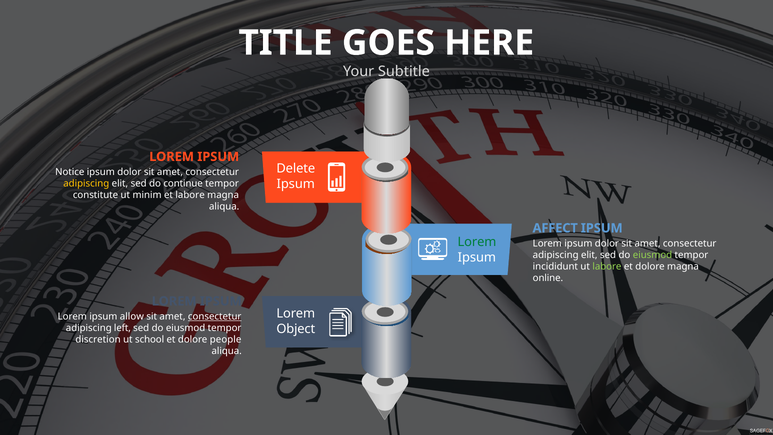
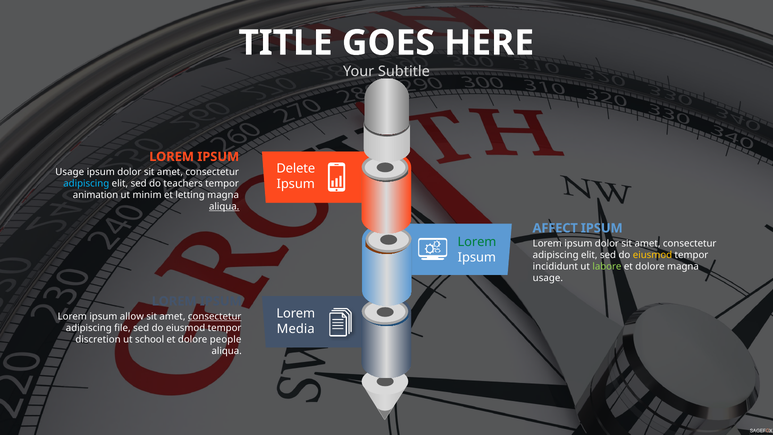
Notice at (70, 172): Notice -> Usage
adipiscing at (86, 183) colour: yellow -> light blue
continue: continue -> teachers
constitute: constitute -> animation
et labore: labore -> letting
aliqua at (224, 207) underline: none -> present
eiusmod at (653, 255) colour: light green -> yellow
online at (548, 278): online -> usage
left: left -> file
Object: Object -> Media
